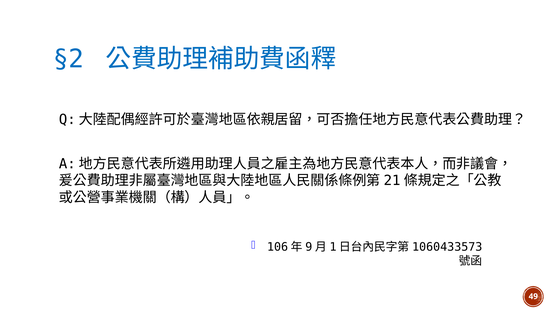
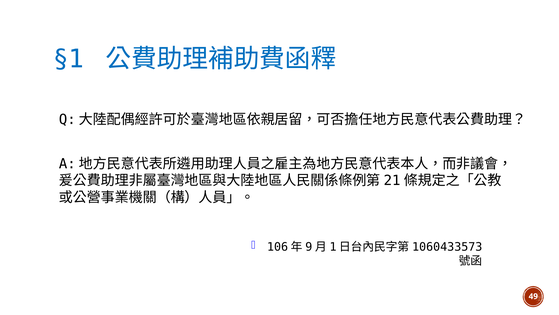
§2: §2 -> §1
